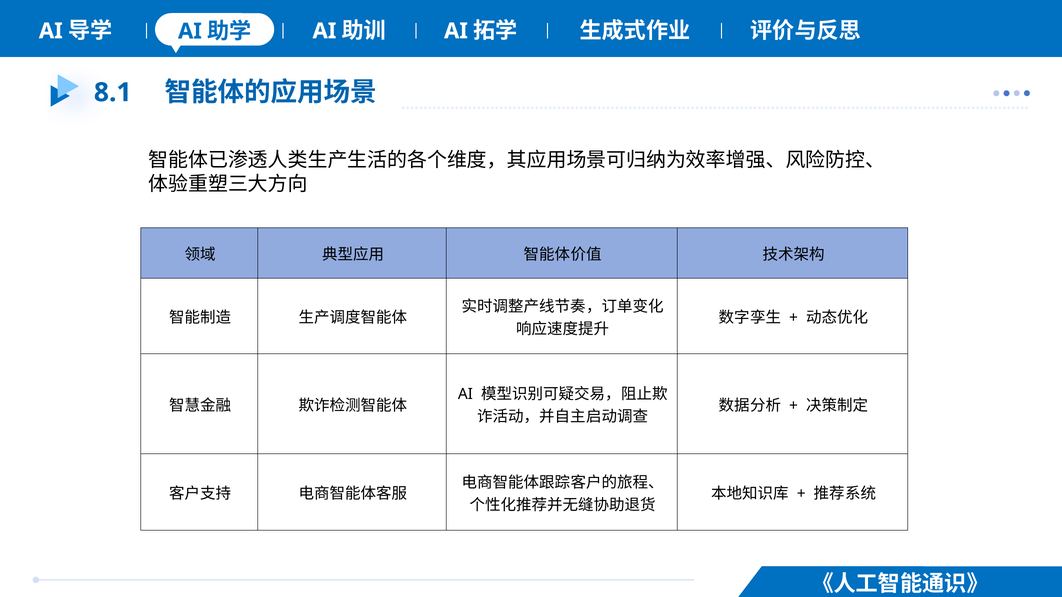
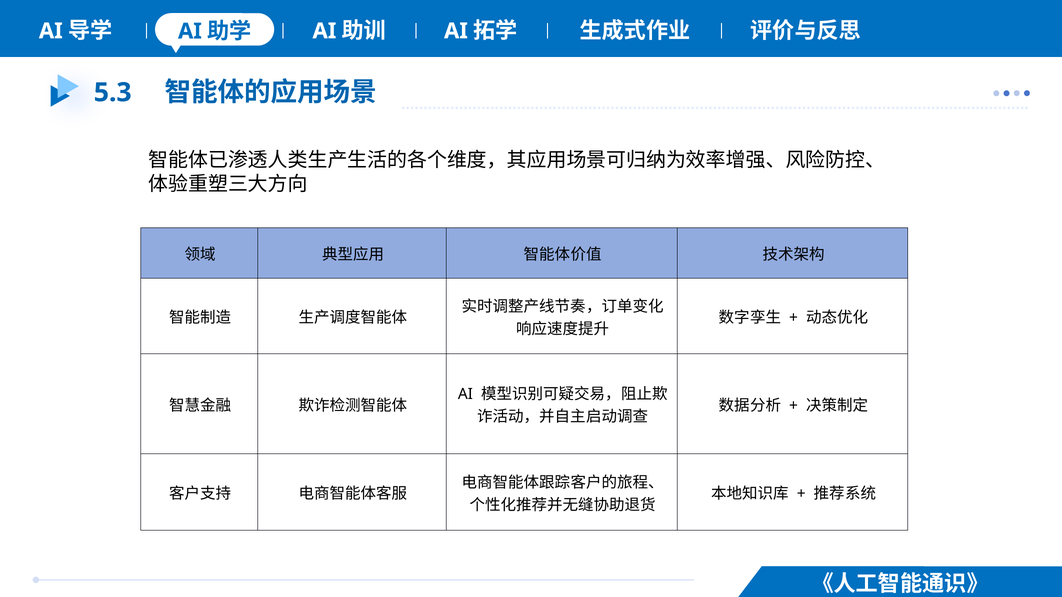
8.1: 8.1 -> 5.3
